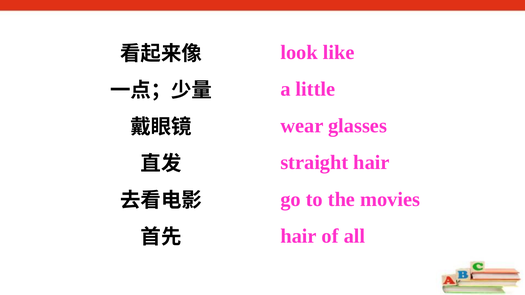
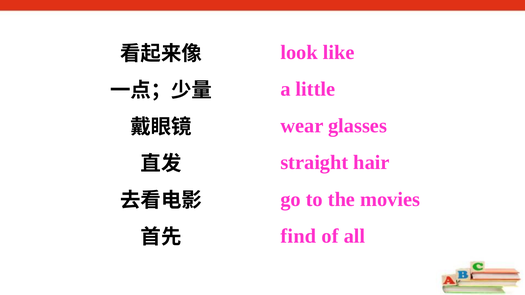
hair at (299, 236): hair -> find
